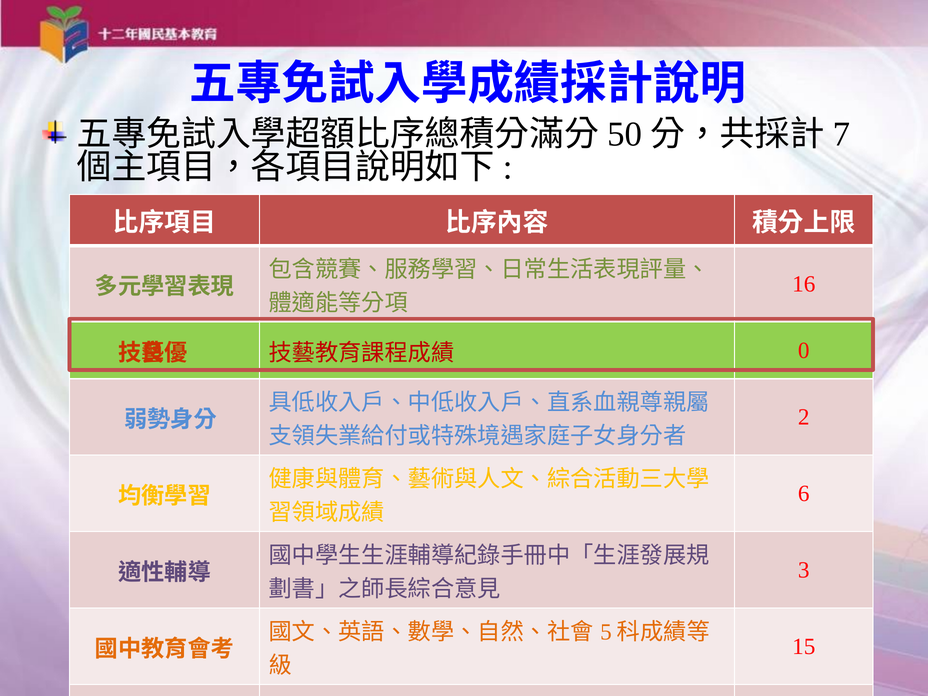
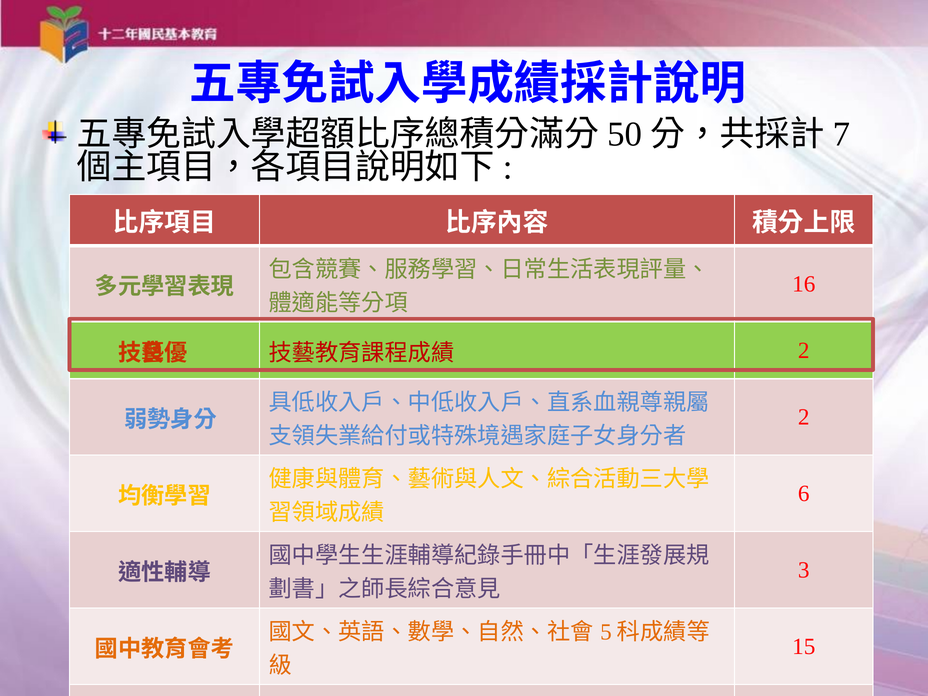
0 at (804, 351): 0 -> 2
